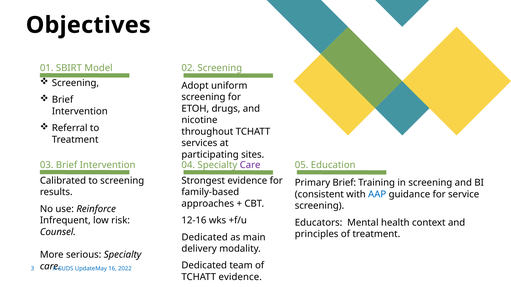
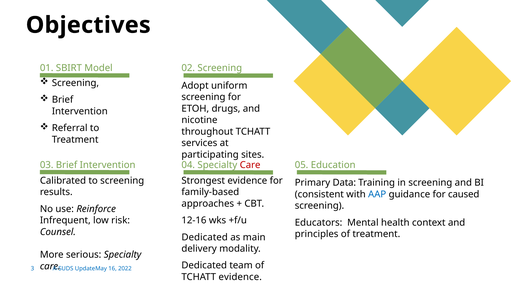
Care at (250, 165) colour: purple -> red
Primary Brief: Brief -> Data
service: service -> caused
